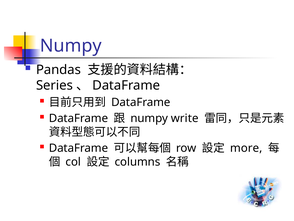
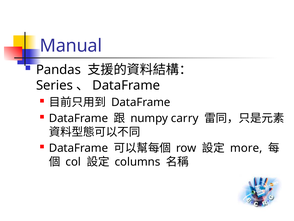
Numpy at (71, 46): Numpy -> Manual
write: write -> carry
